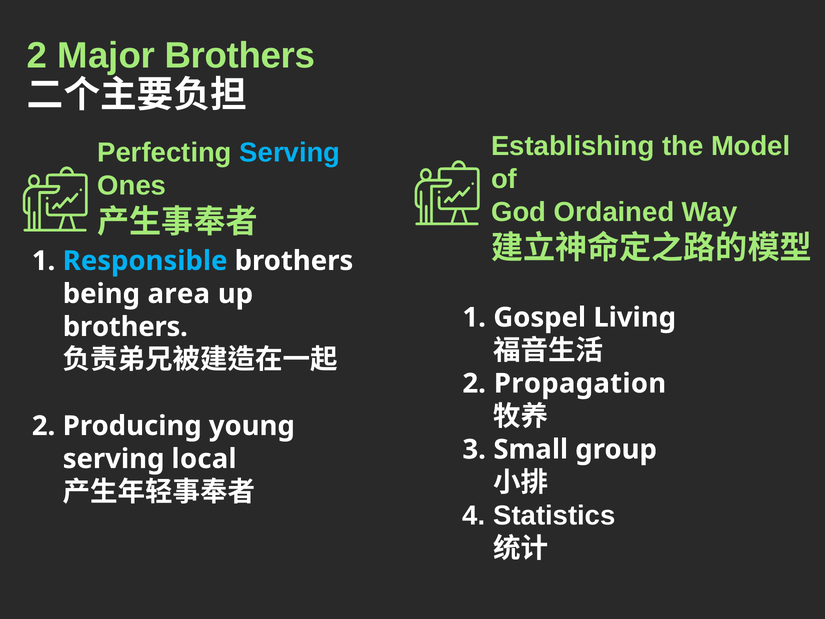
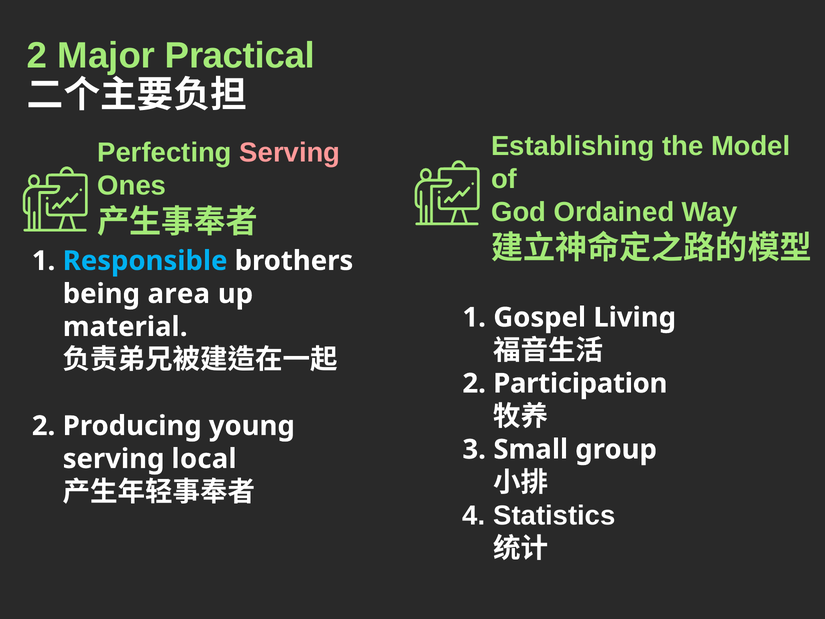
Major Brothers: Brothers -> Practical
Serving at (290, 153) colour: light blue -> pink
brothers at (125, 327): brothers -> material
Propagation: Propagation -> Participation
